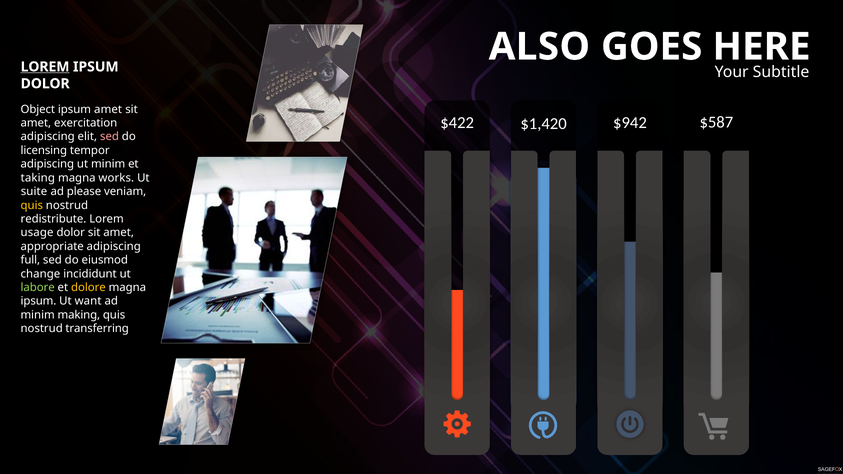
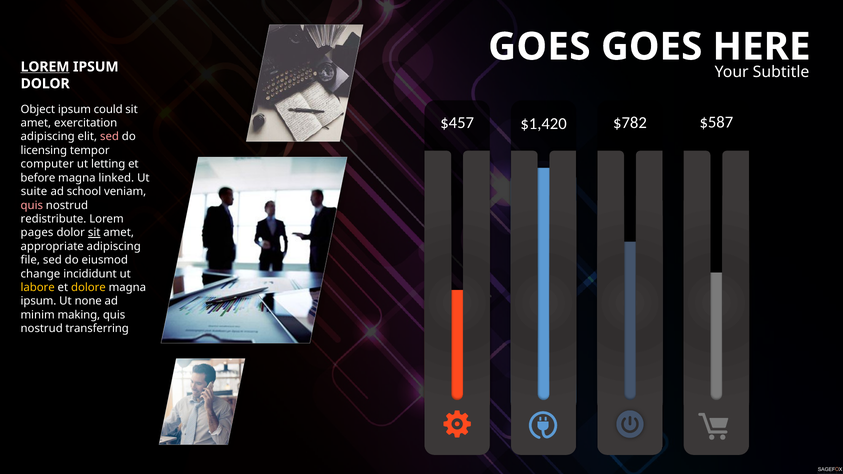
ALSO at (539, 47): ALSO -> GOES
ipsum amet: amet -> could
$422: $422 -> $457
$942: $942 -> $782
adipiscing at (47, 164): adipiscing -> computer
ut minim: minim -> letting
taking: taking -> before
works: works -> linked
please: please -> school
quis at (32, 205) colour: yellow -> pink
usage: usage -> pages
sit at (94, 233) underline: none -> present
full: full -> file
labore colour: light green -> yellow
want: want -> none
